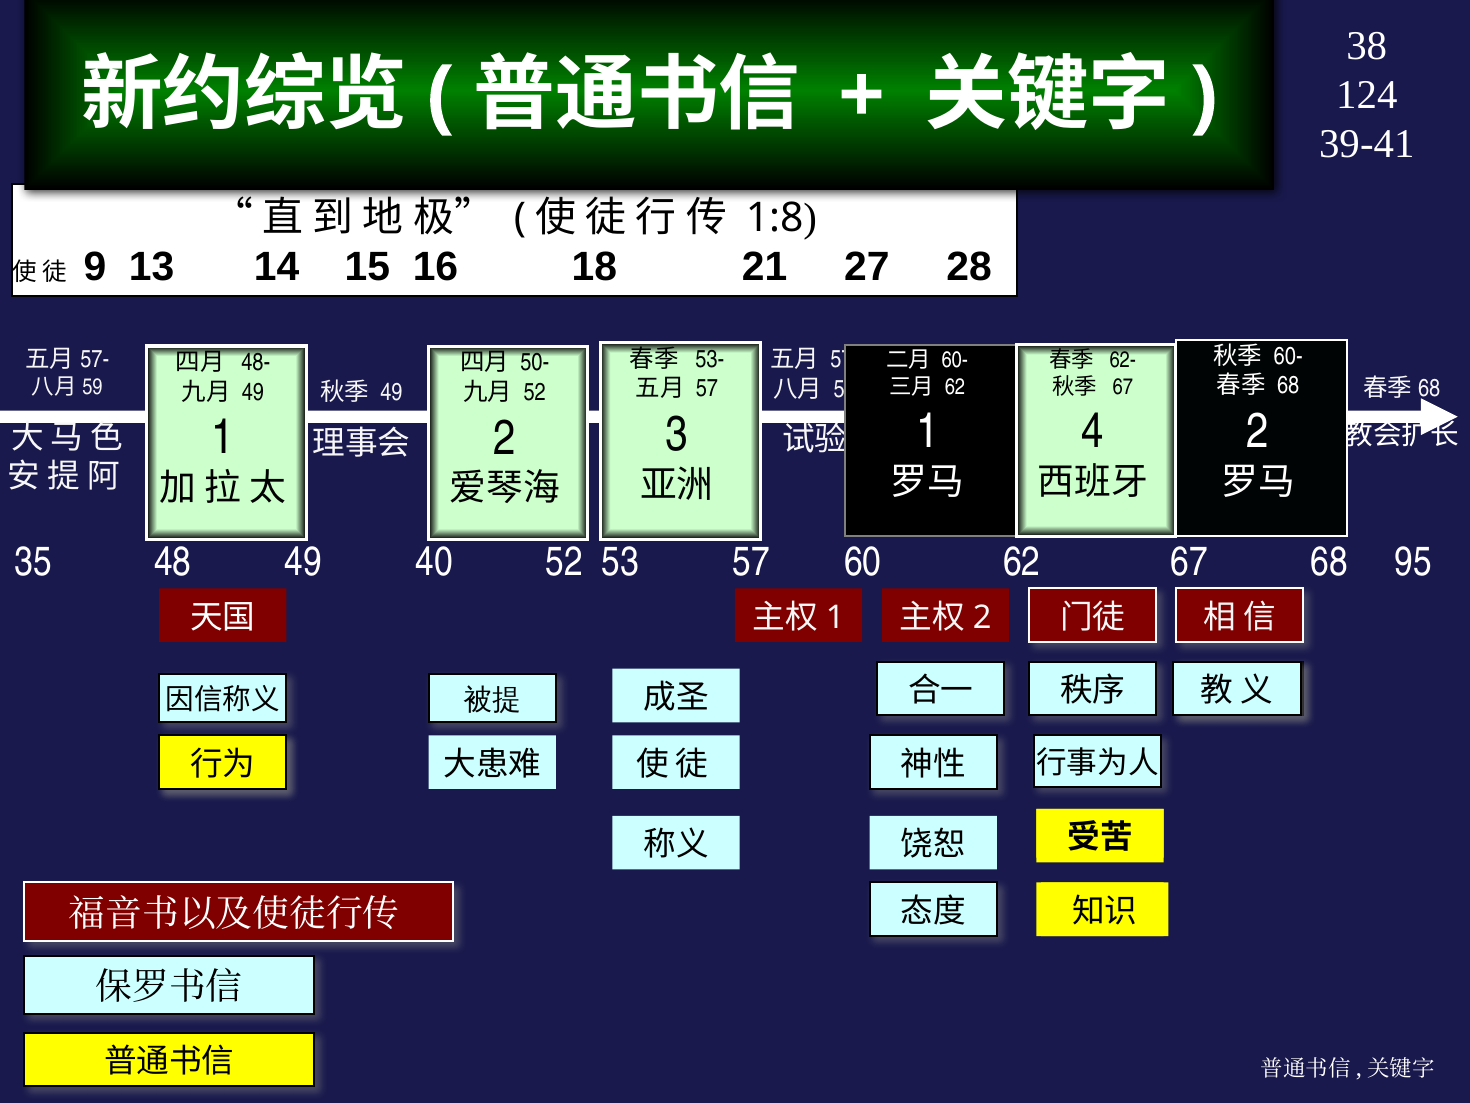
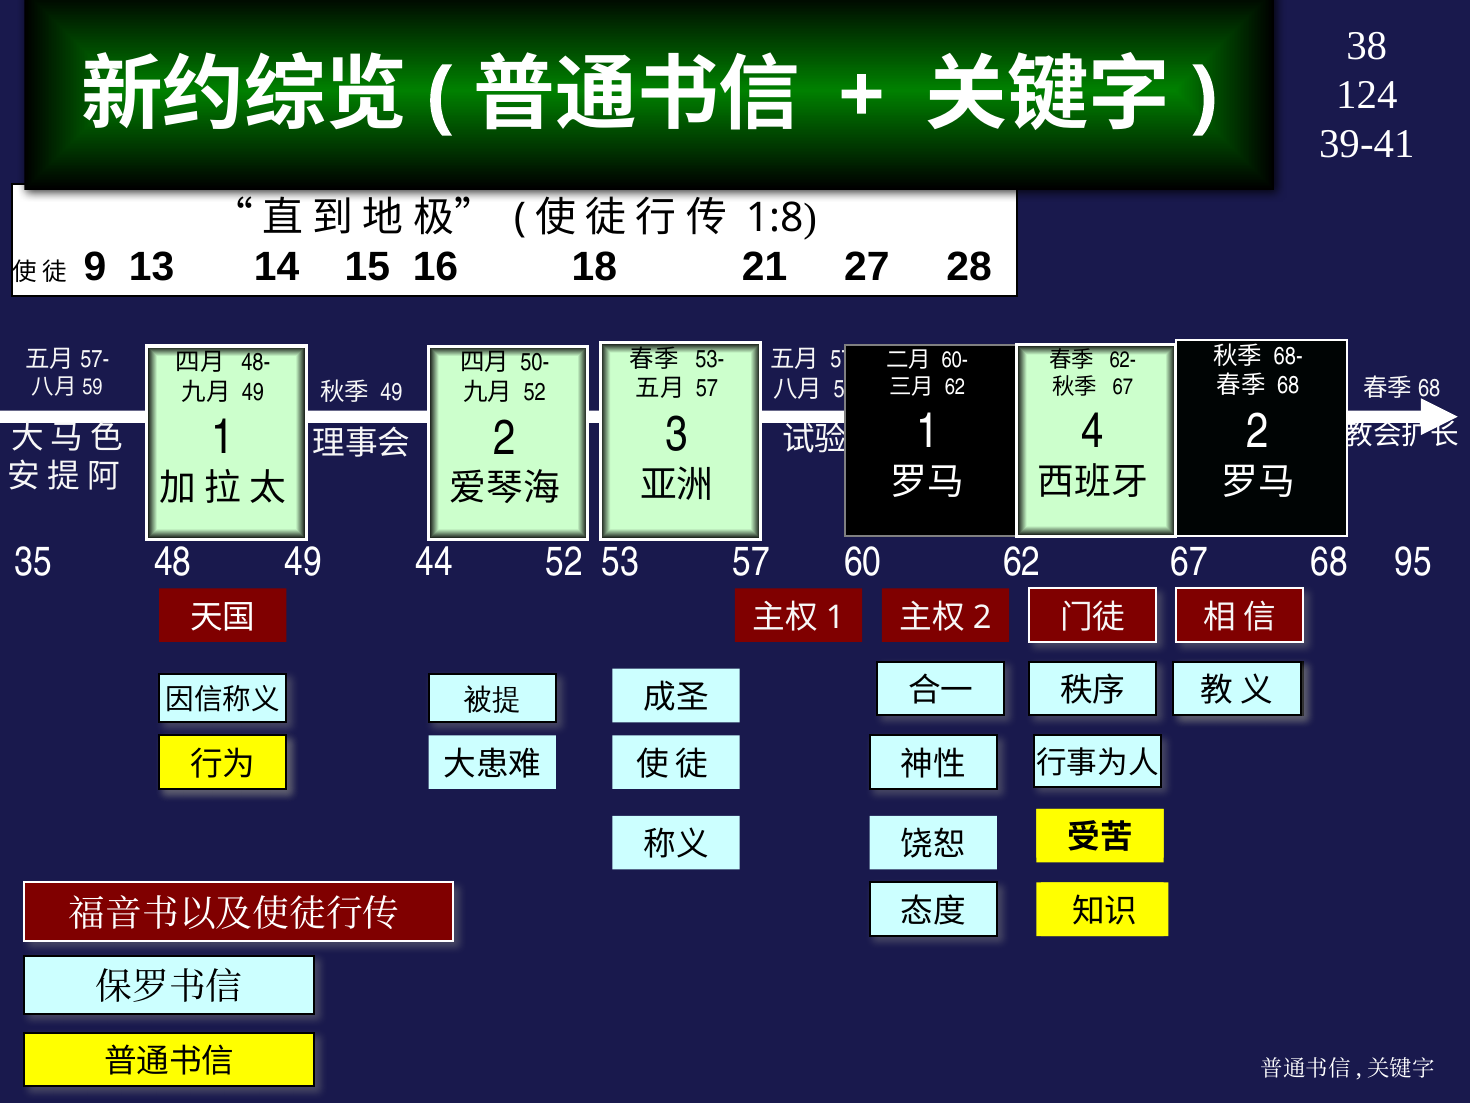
60- at (1288, 356): 60- -> 68-
40: 40 -> 44
